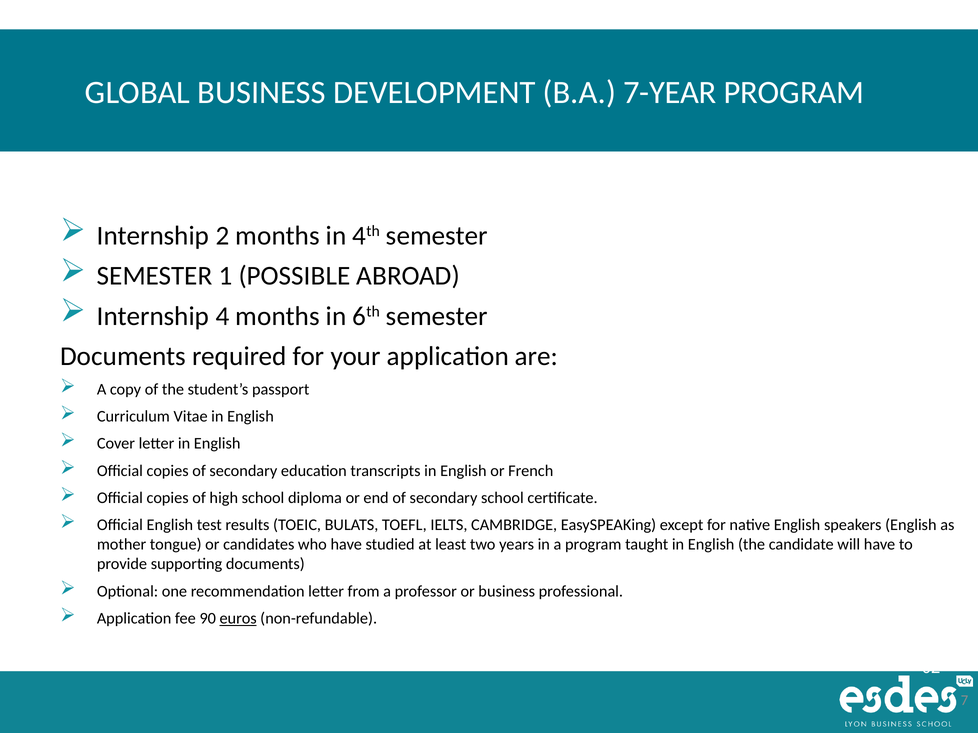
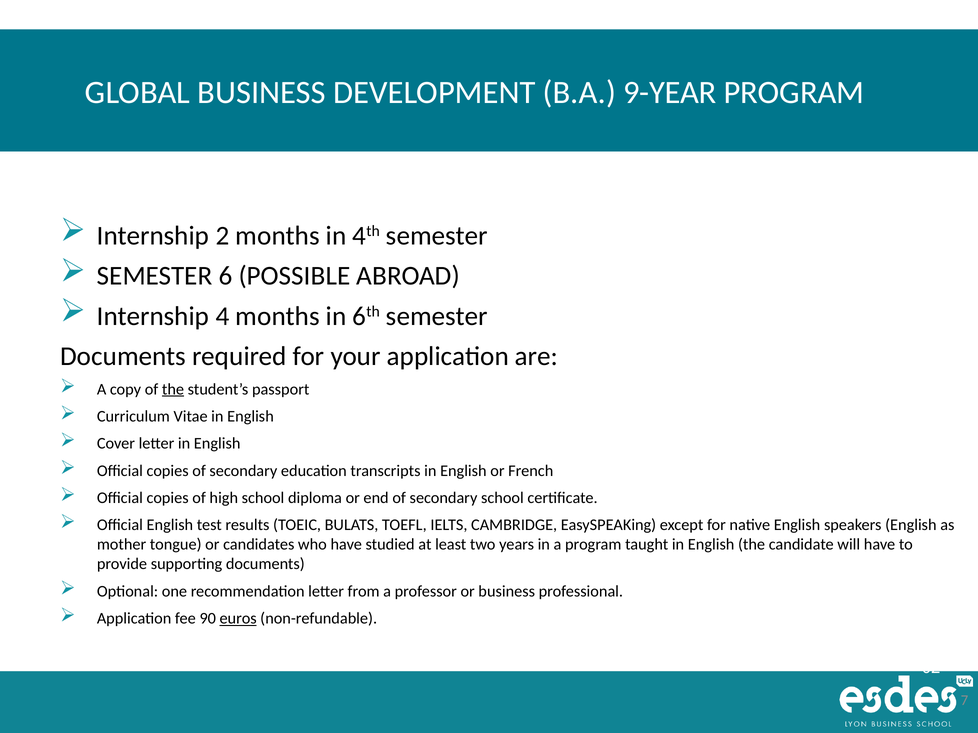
7-YEAR: 7-YEAR -> 9-YEAR
1: 1 -> 6
the at (173, 389) underline: none -> present
